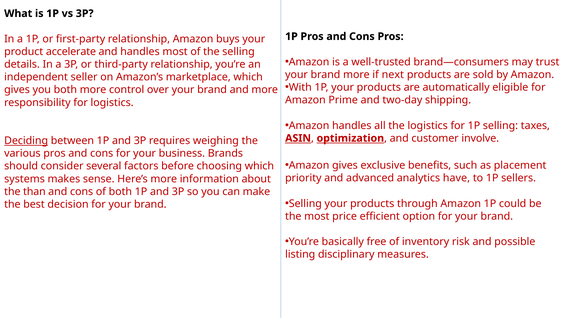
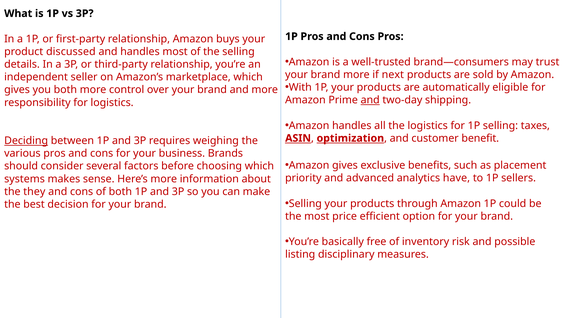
accelerate: accelerate -> discussed
and at (370, 100) underline: none -> present
involve: involve -> benefit
than: than -> they
